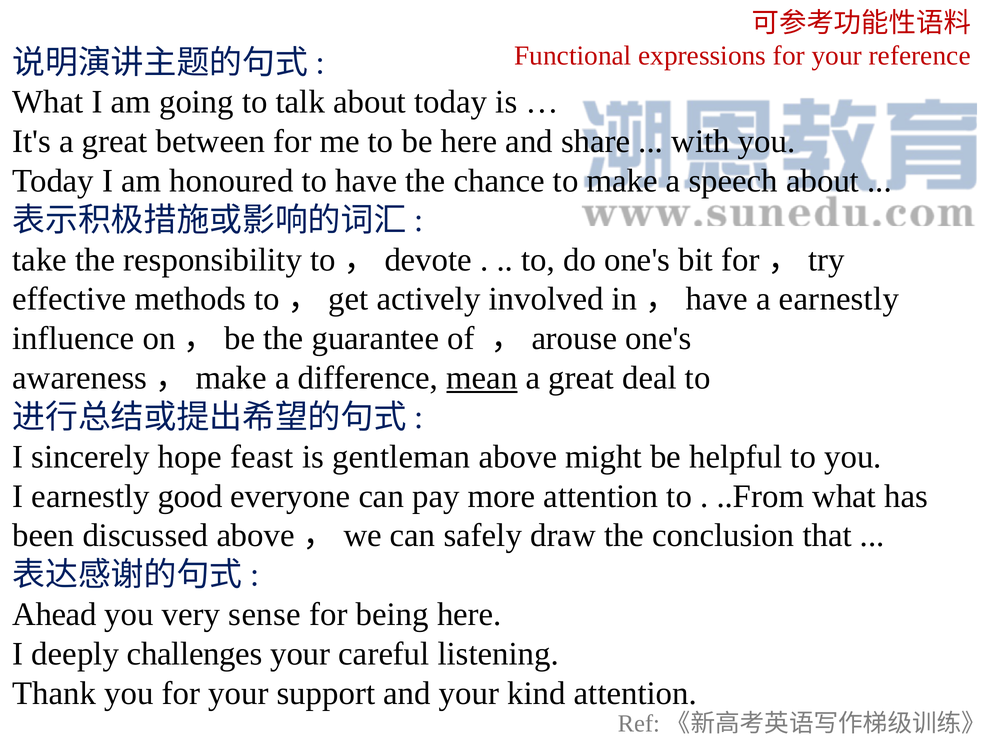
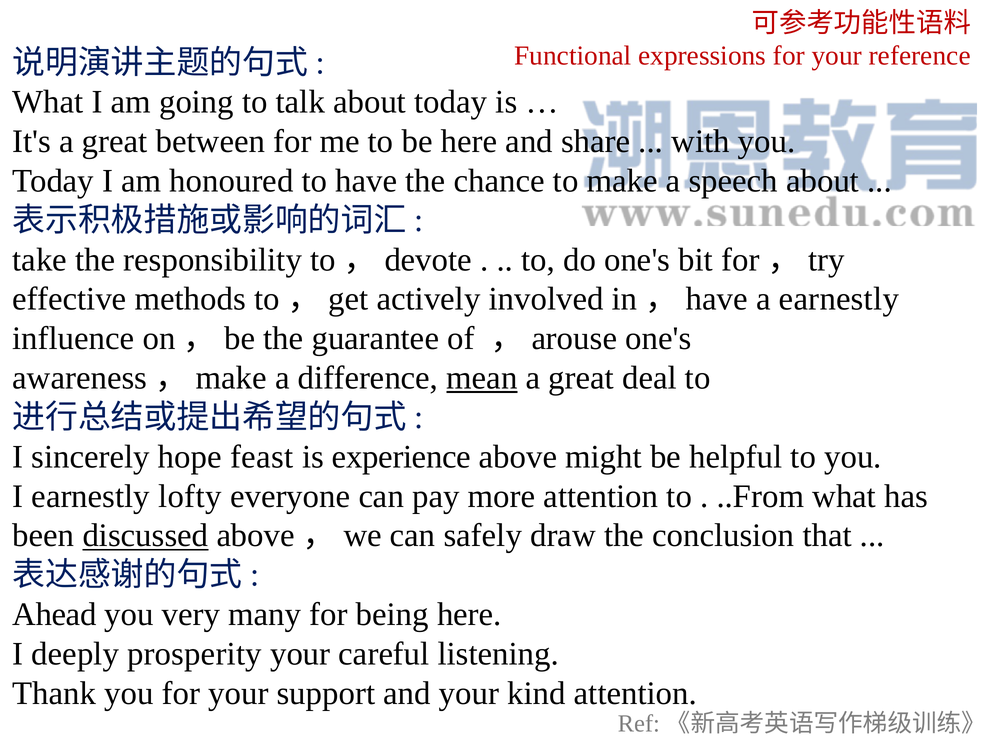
gentleman: gentleman -> experience
good: good -> lofty
discussed underline: none -> present
sense: sense -> many
challenges: challenges -> prosperity
